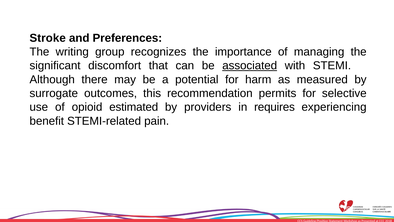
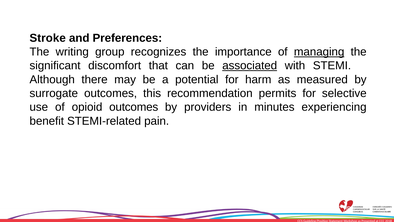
managing underline: none -> present
opioid estimated: estimated -> outcomes
requires: requires -> minutes
